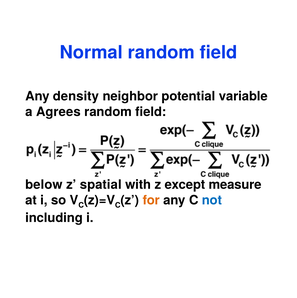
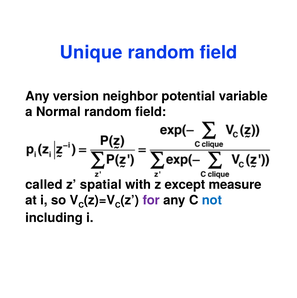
Normal: Normal -> Unique
density: density -> version
Agrees: Agrees -> Normal
below: below -> called
for colour: orange -> purple
